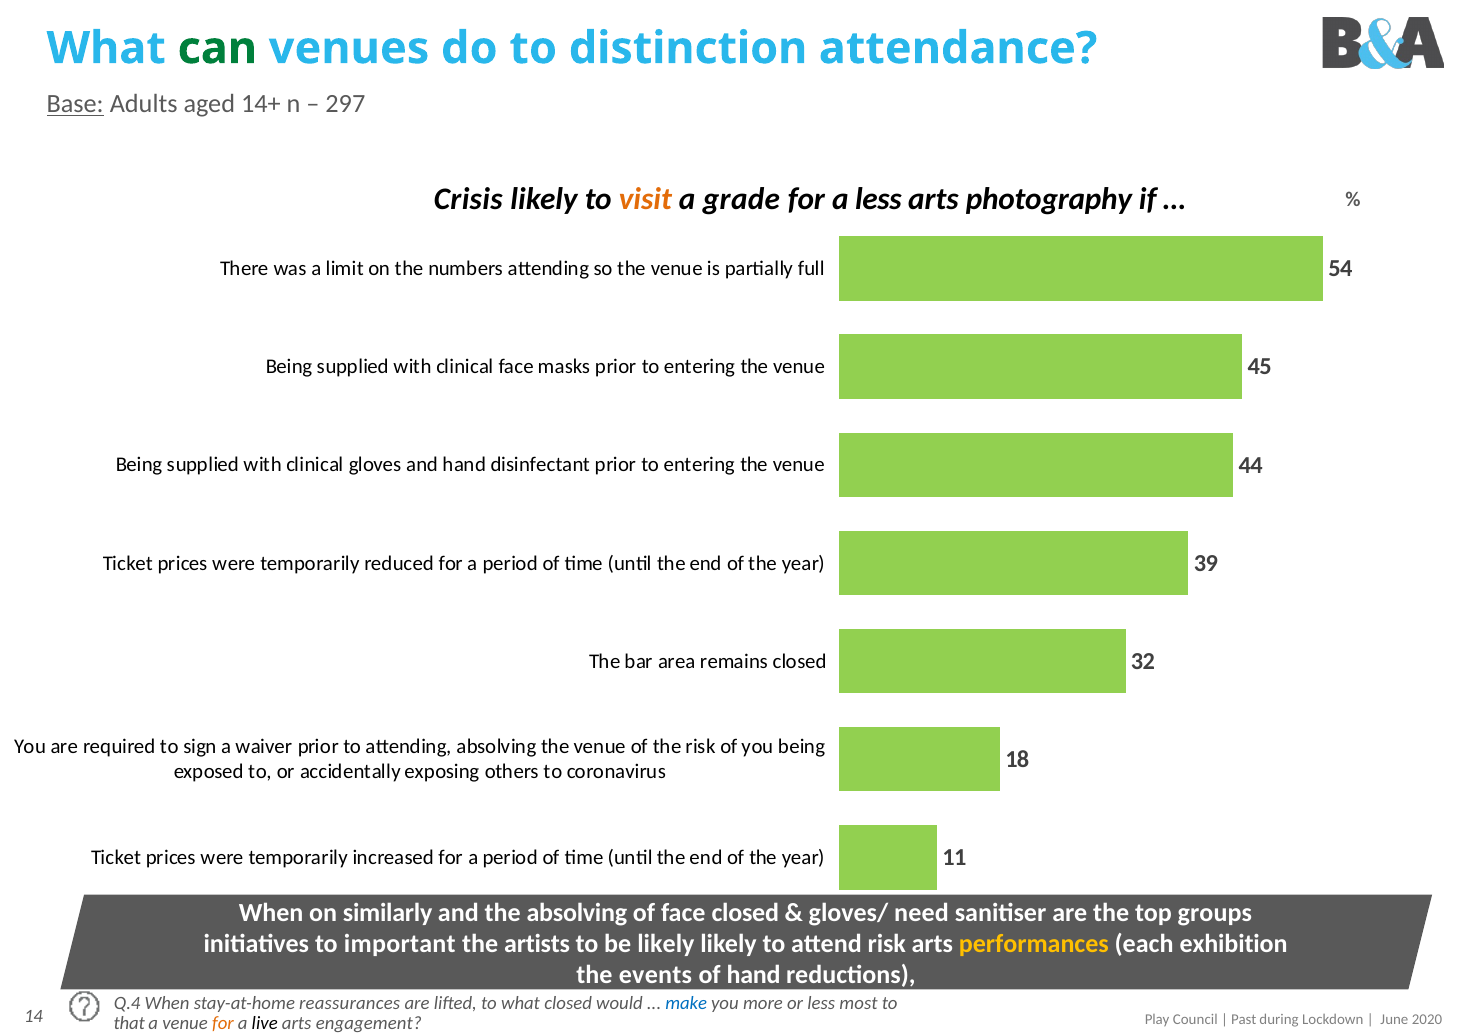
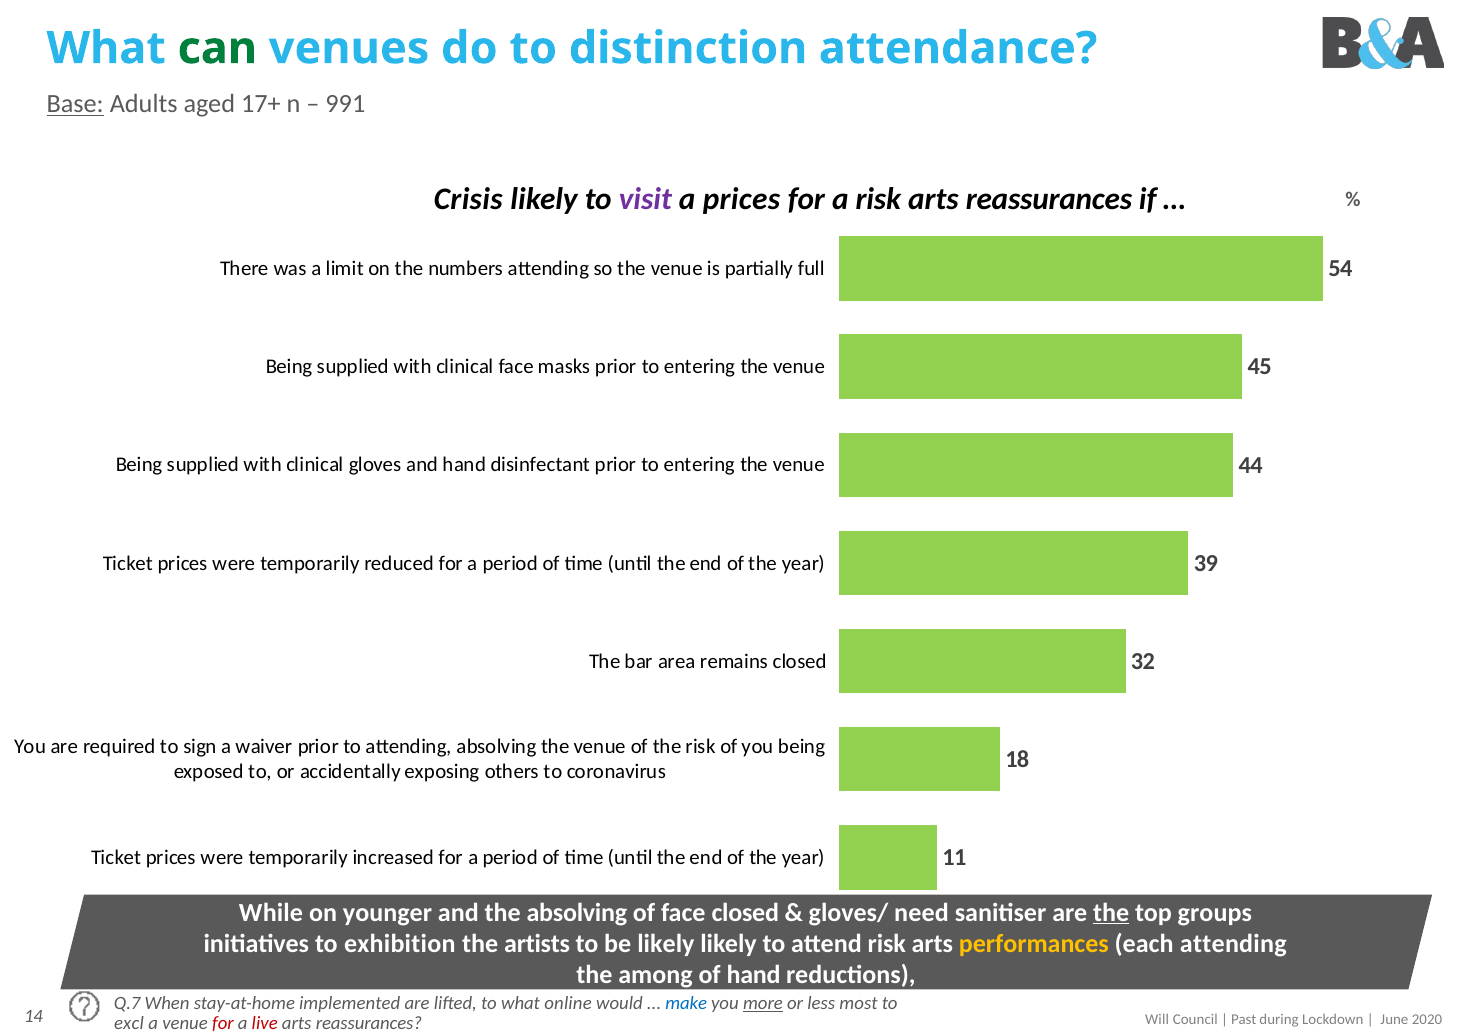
14+: 14+ -> 17+
297: 297 -> 991
visit colour: orange -> purple
a grade: grade -> prices
a less: less -> risk
photography at (1049, 200): photography -> reassurances
When at (271, 913): When -> While
similarly: similarly -> younger
the at (1111, 913) underline: none -> present
important: important -> exhibition
each exhibition: exhibition -> attending
events: events -> among
Q.4: Q.4 -> Q.7
reassurances: reassurances -> implemented
what closed: closed -> online
more underline: none -> present
Play: Play -> Will
that: that -> excl
for at (223, 1024) colour: orange -> red
live colour: black -> red
engagement at (369, 1024): engagement -> reassurances
